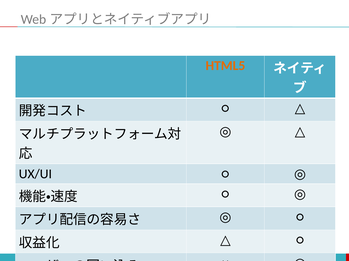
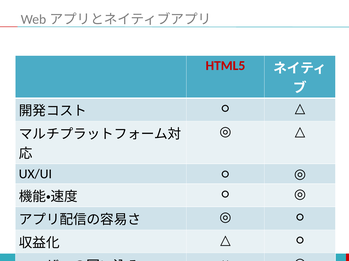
HTML5 colour: orange -> red
